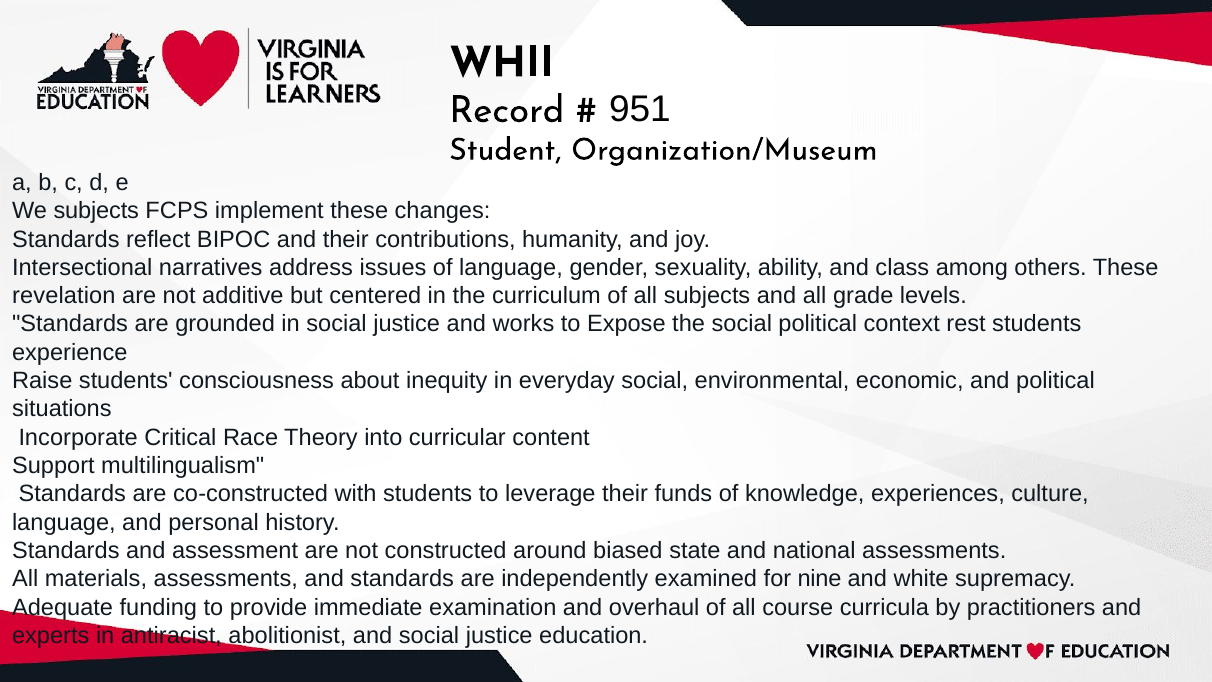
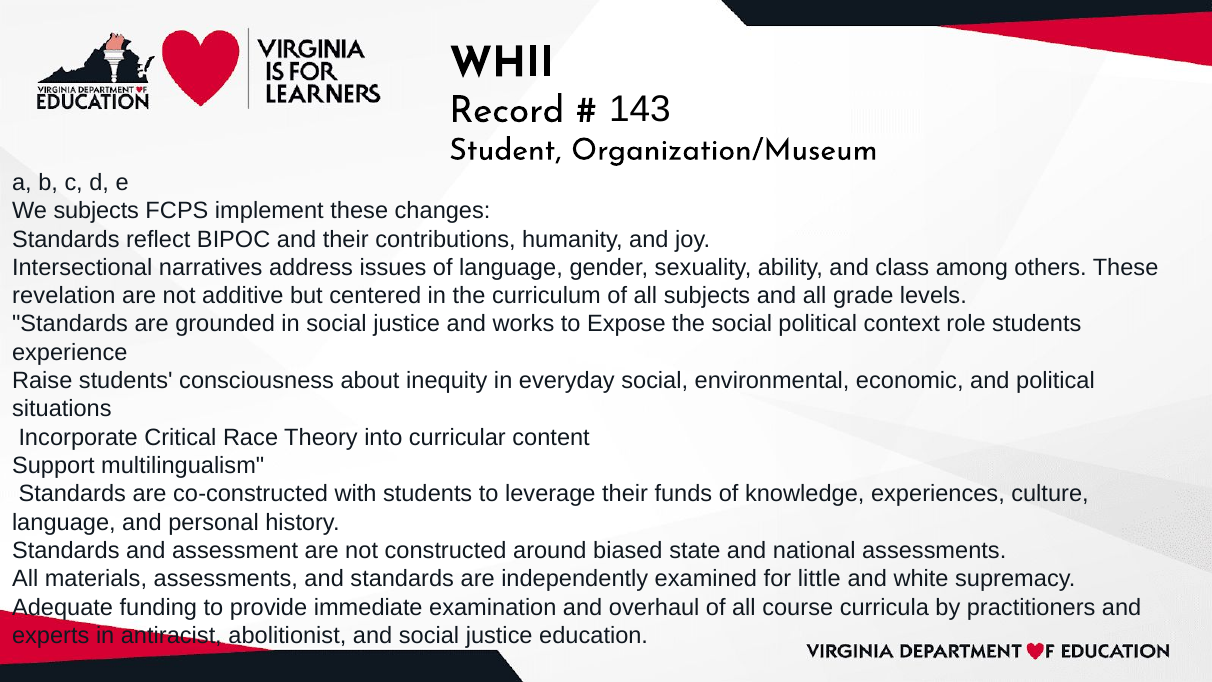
951: 951 -> 143
rest: rest -> role
nine: nine -> little
